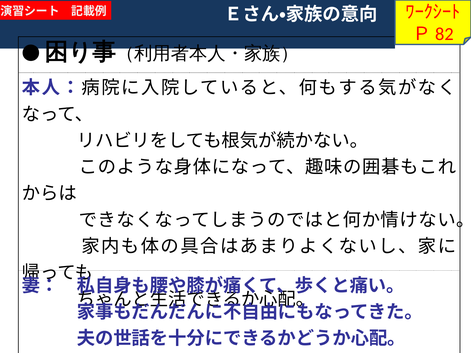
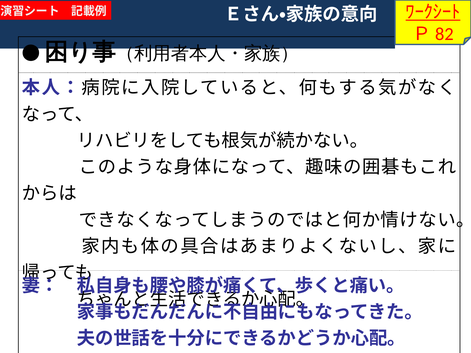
ﾜｰｸｼｰﾄ underline: none -> present
